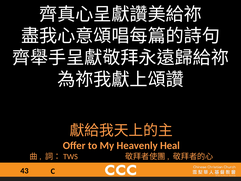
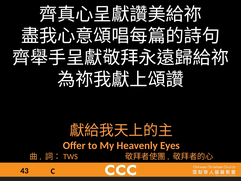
Heal: Heal -> Eyes
